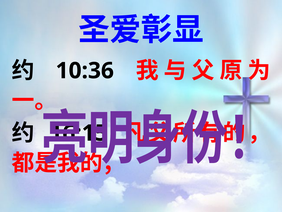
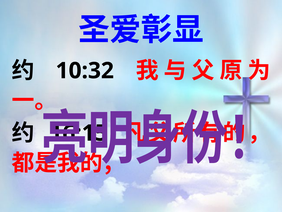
10:36: 10:36 -> 10:32
